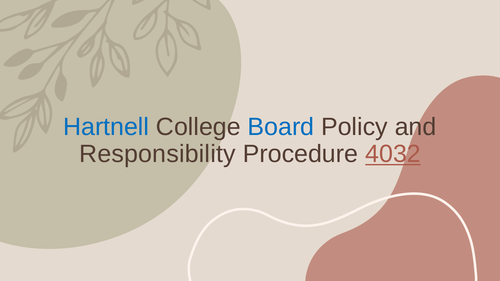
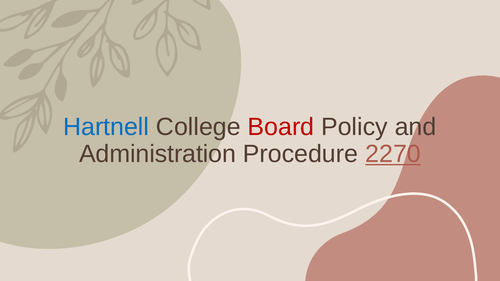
Board colour: blue -> red
Responsibility: Responsibility -> Administration
4032: 4032 -> 2270
